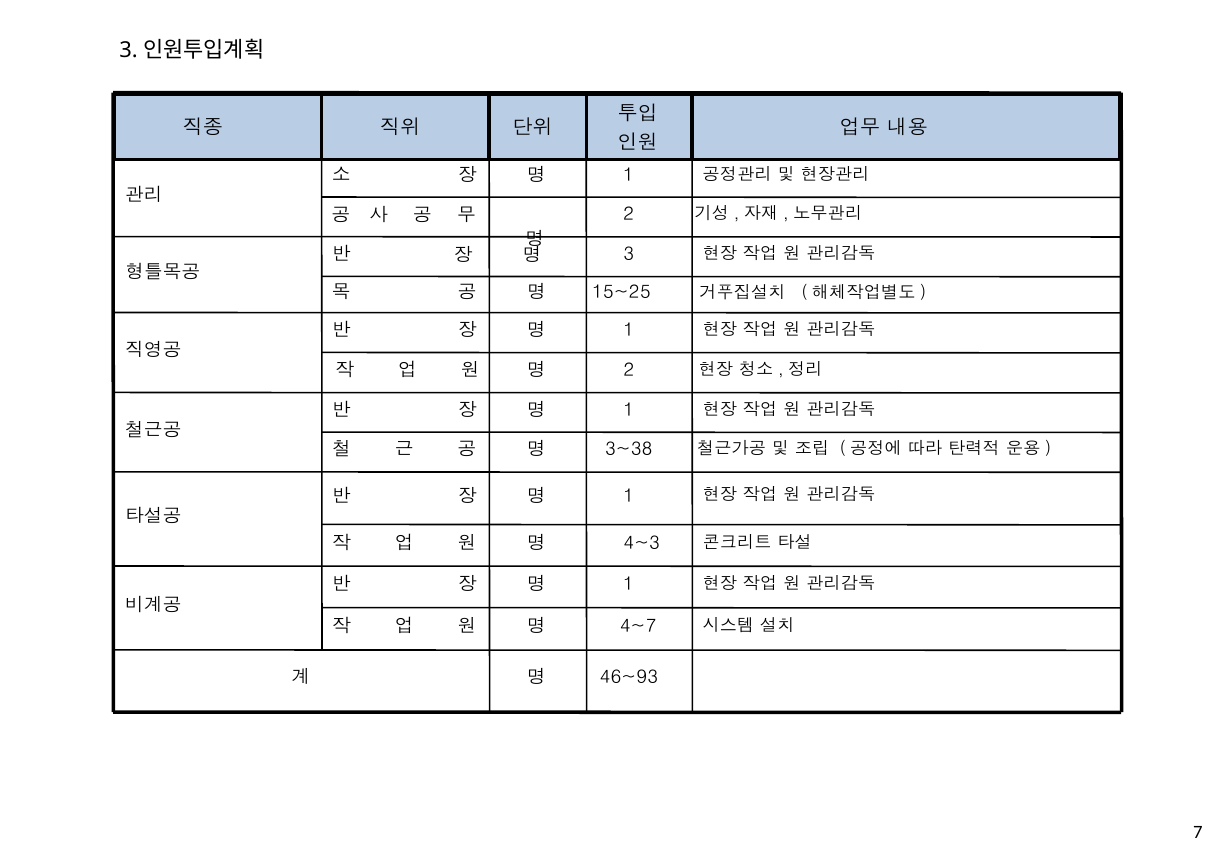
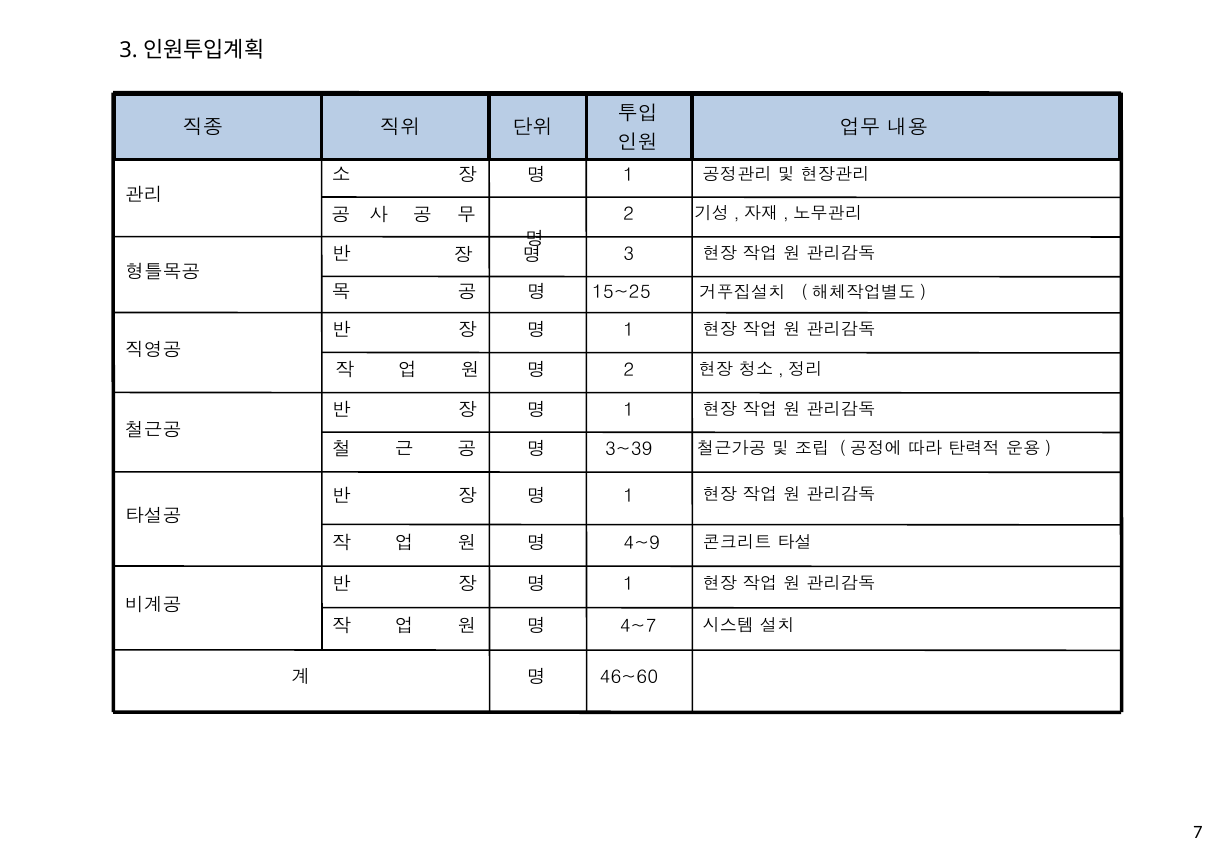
3~38: 3~38 -> 3~39
4~3: 4~3 -> 4~9
46~93: 46~93 -> 46~60
